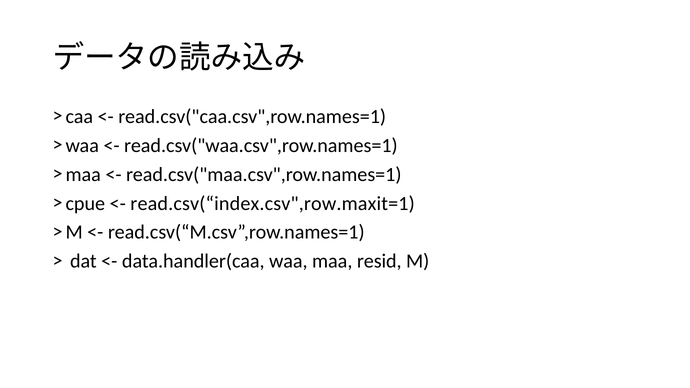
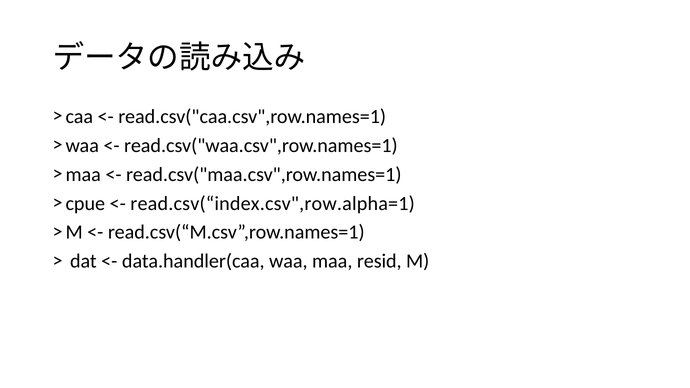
read.csv(“index.csv",row.maxit=1: read.csv(“index.csv",row.maxit=1 -> read.csv(“index.csv",row.alpha=1
